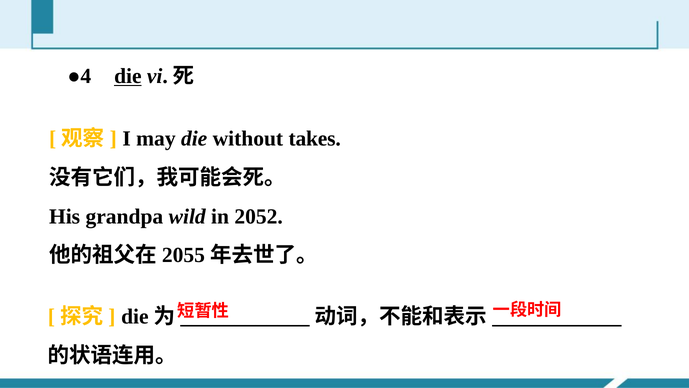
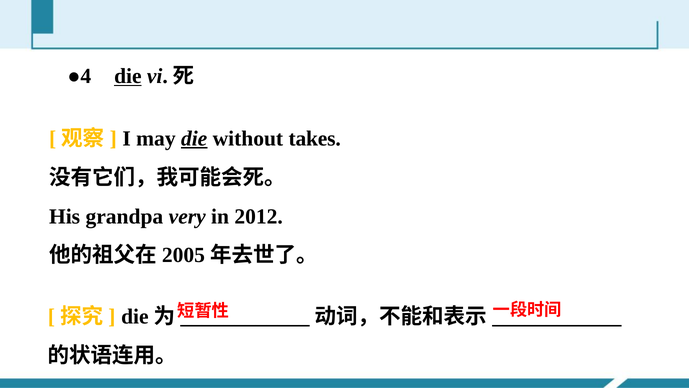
die at (194, 138) underline: none -> present
wild: wild -> very
2052: 2052 -> 2012
2055: 2055 -> 2005
